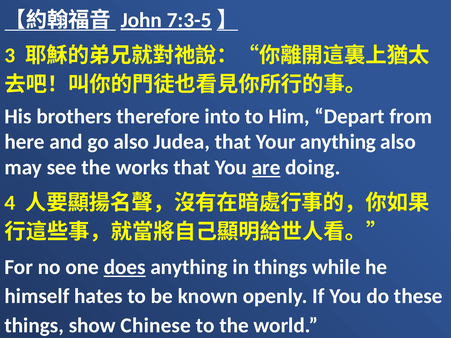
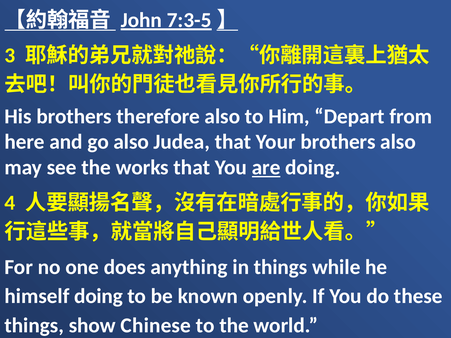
therefore into: into -> also
Your anything: anything -> brothers
does underline: present -> none
himself hates: hates -> doing
